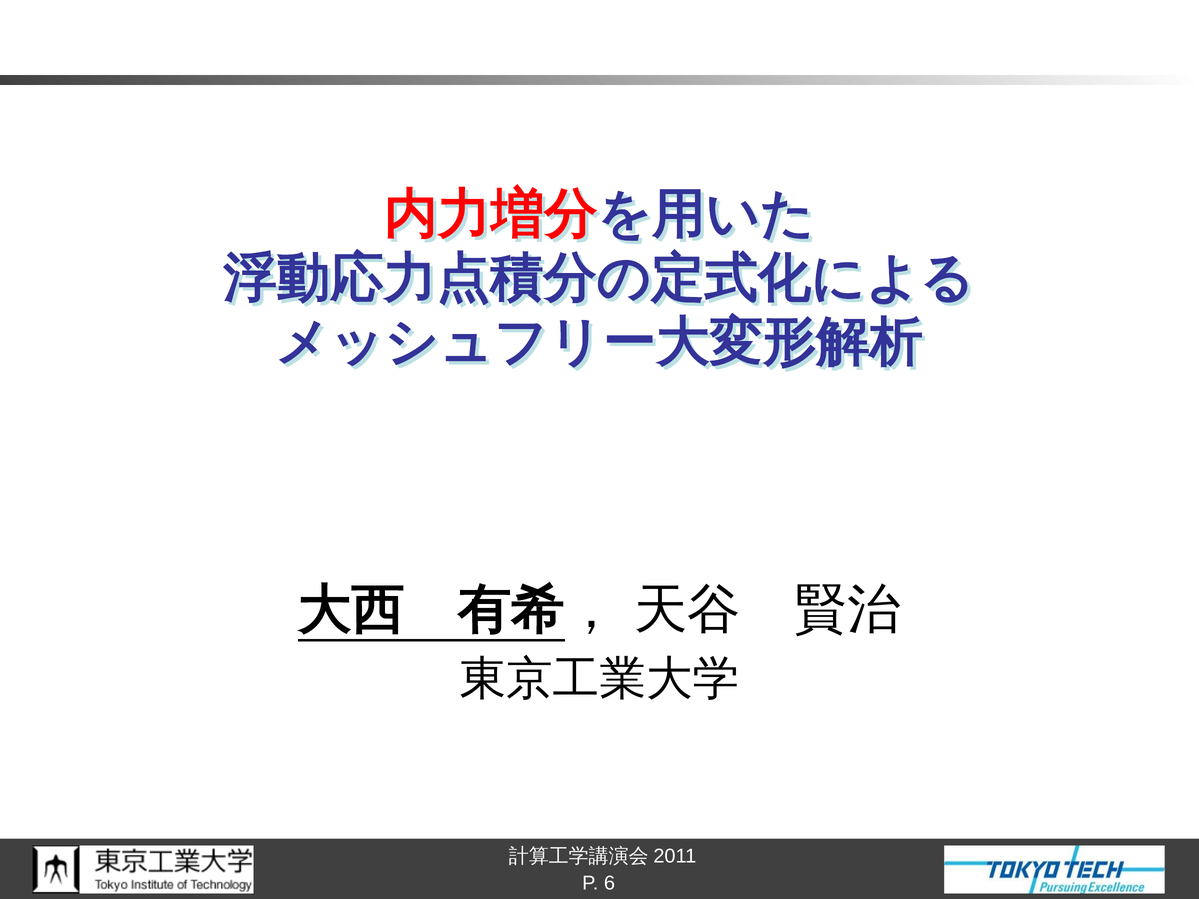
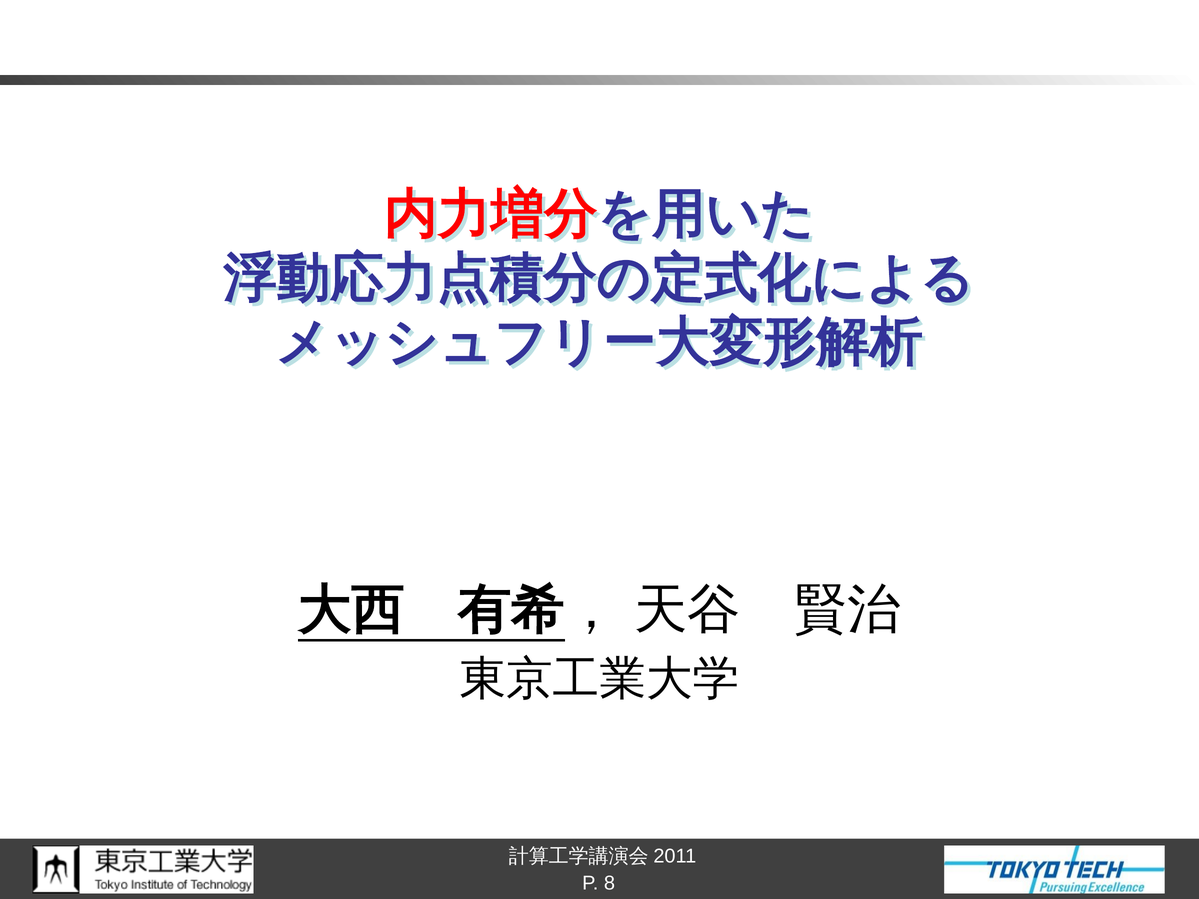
6: 6 -> 8
